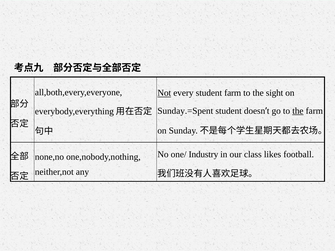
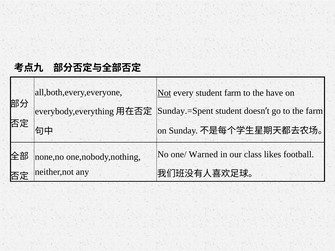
sight: sight -> have
the at (298, 111) underline: present -> none
Industry: Industry -> Warned
